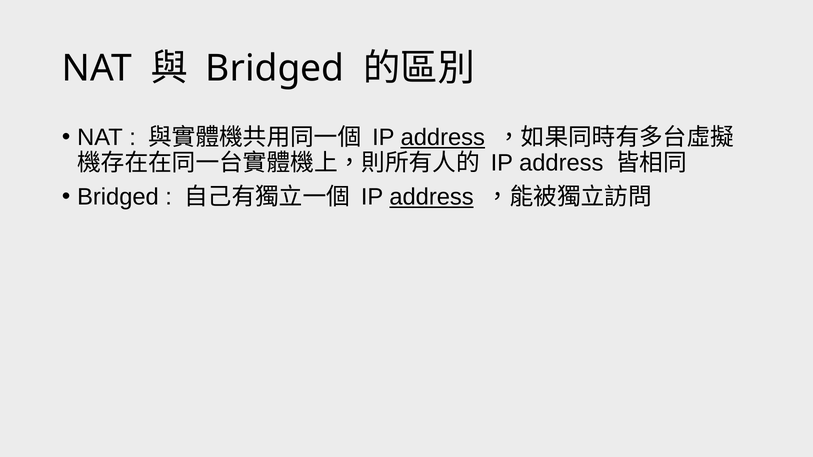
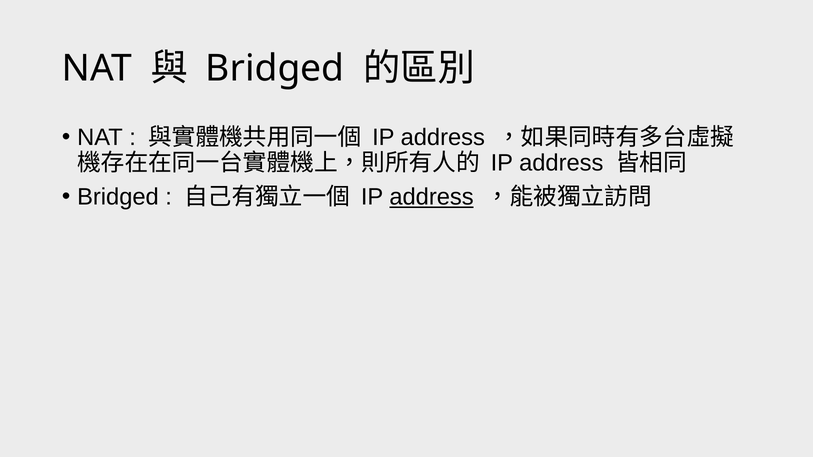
address at (443, 137) underline: present -> none
